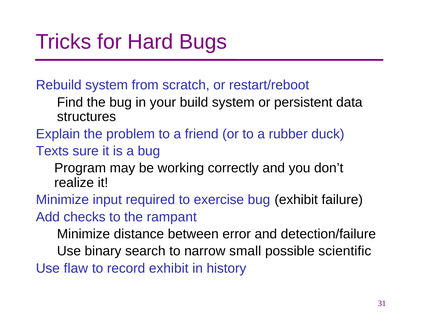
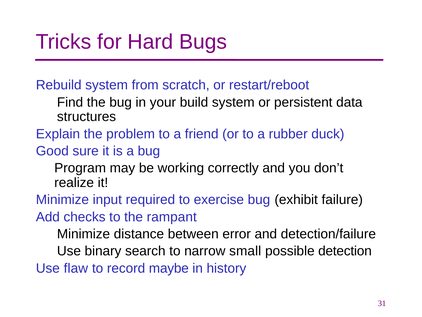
Texts: Texts -> Good
scientific: scientific -> detection
record exhibit: exhibit -> maybe
